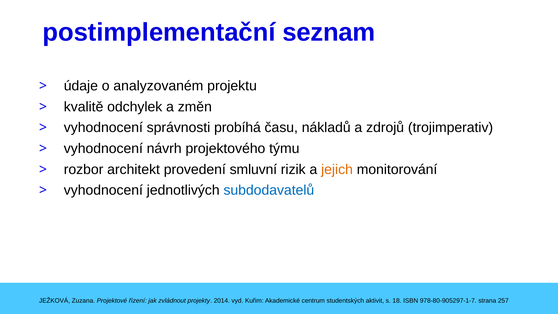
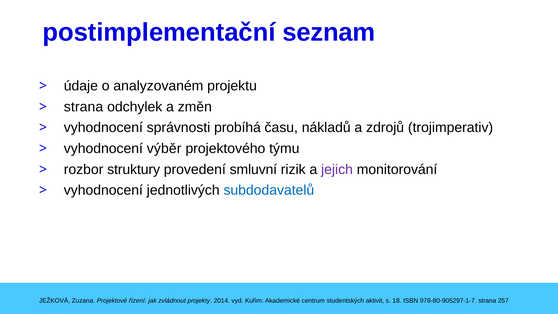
kvalitě at (84, 107): kvalitě -> strana
návrh: návrh -> výběr
architekt: architekt -> struktury
jejich colour: orange -> purple
